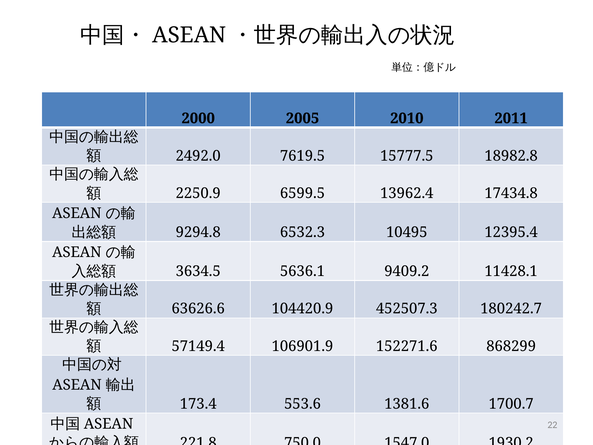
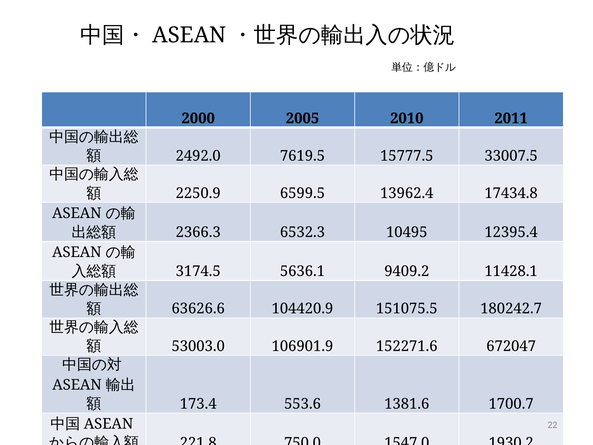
18982.8: 18982.8 -> 33007.5
9294.8: 9294.8 -> 2366.3
3634.5: 3634.5 -> 3174.5
452507.3: 452507.3 -> 151075.5
57149.4: 57149.4 -> 53003.0
868299: 868299 -> 672047
